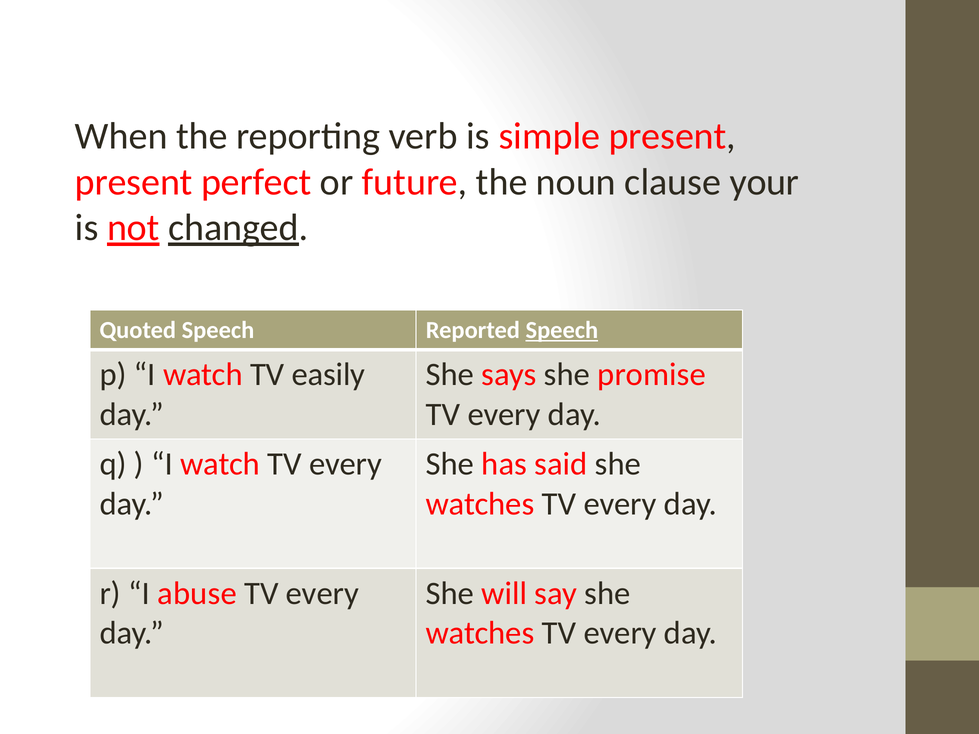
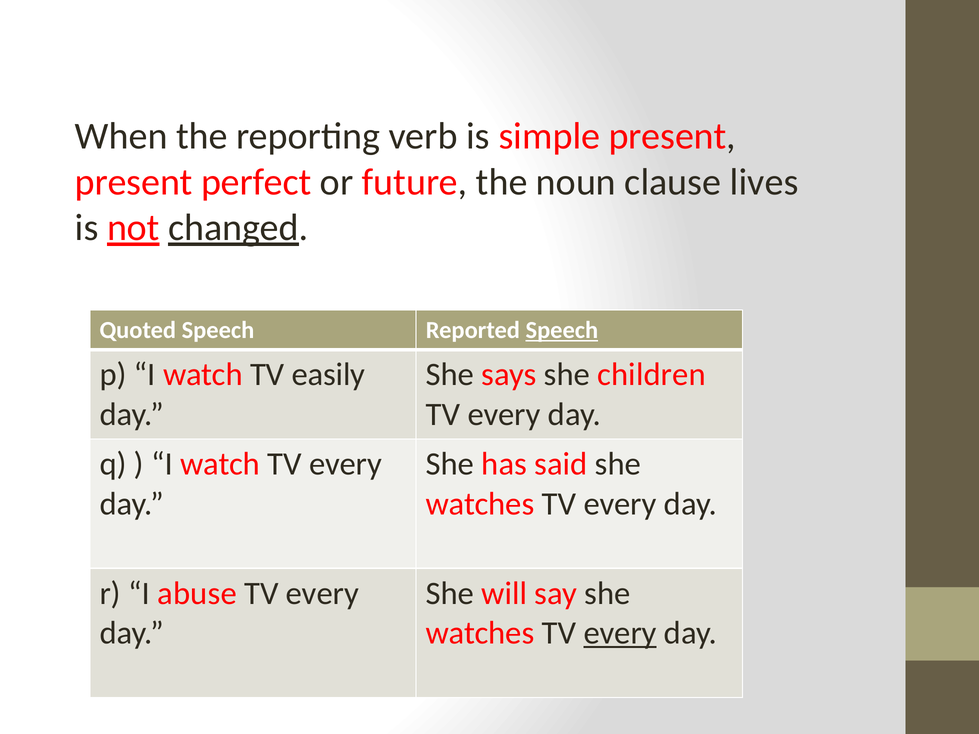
your: your -> lives
promise: promise -> children
every at (620, 633) underline: none -> present
